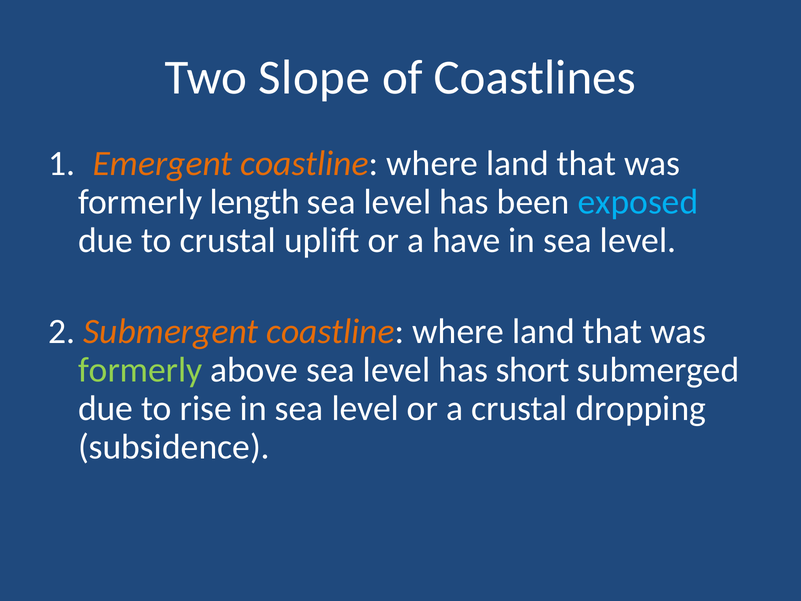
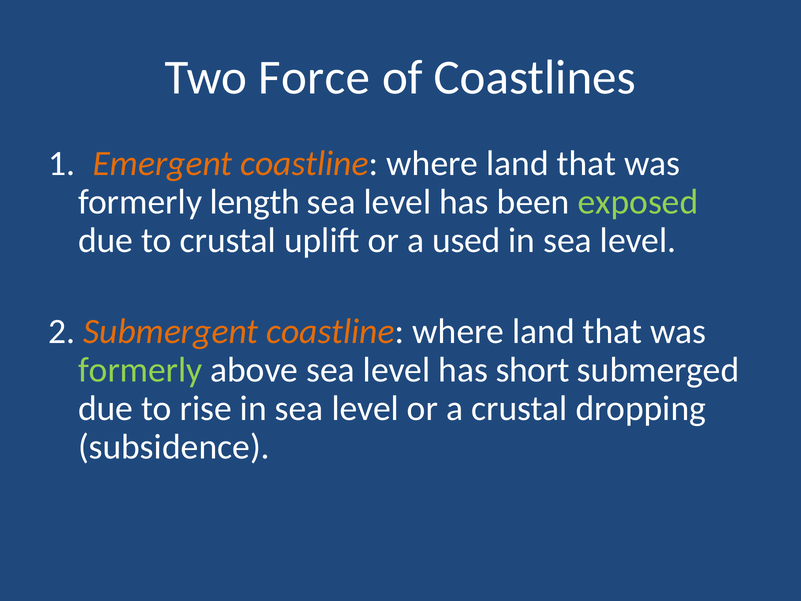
Slope: Slope -> Force
exposed colour: light blue -> light green
have: have -> used
